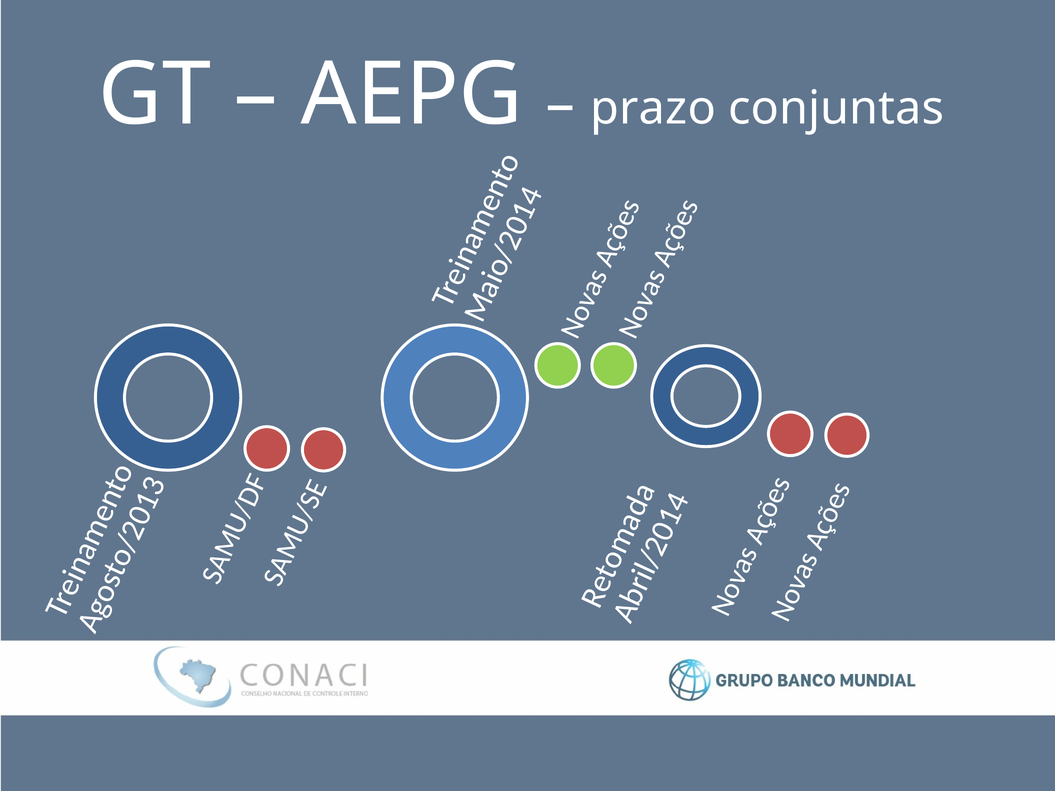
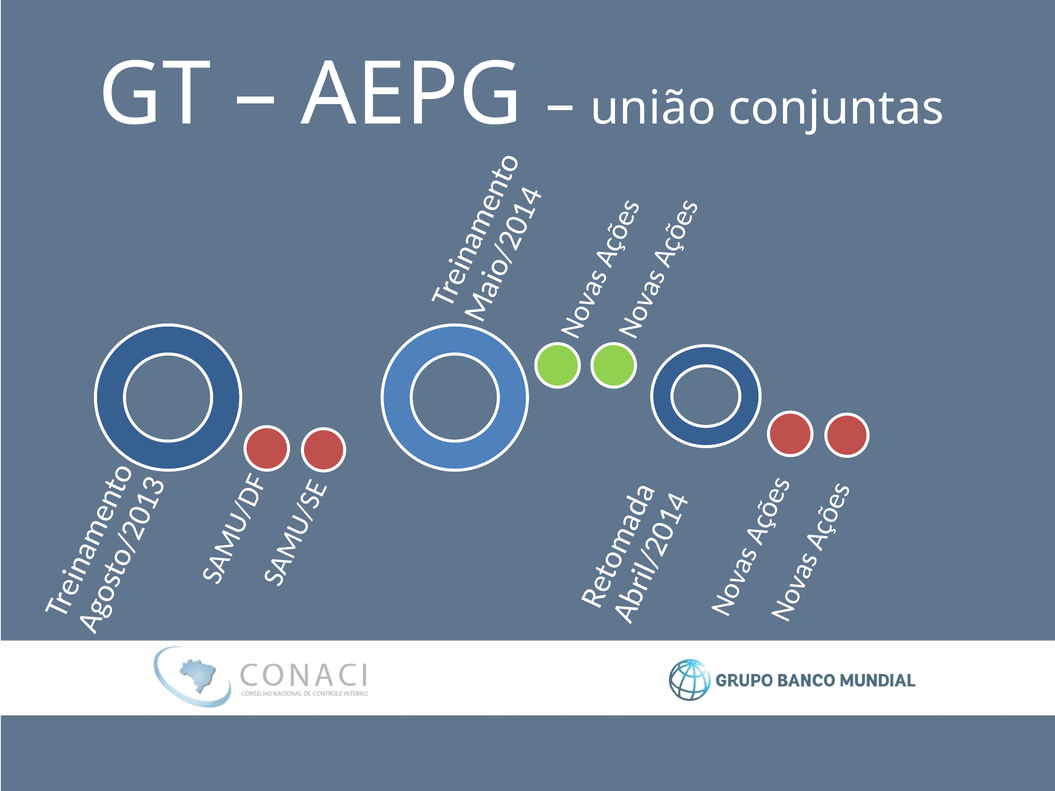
prazo: prazo -> união
